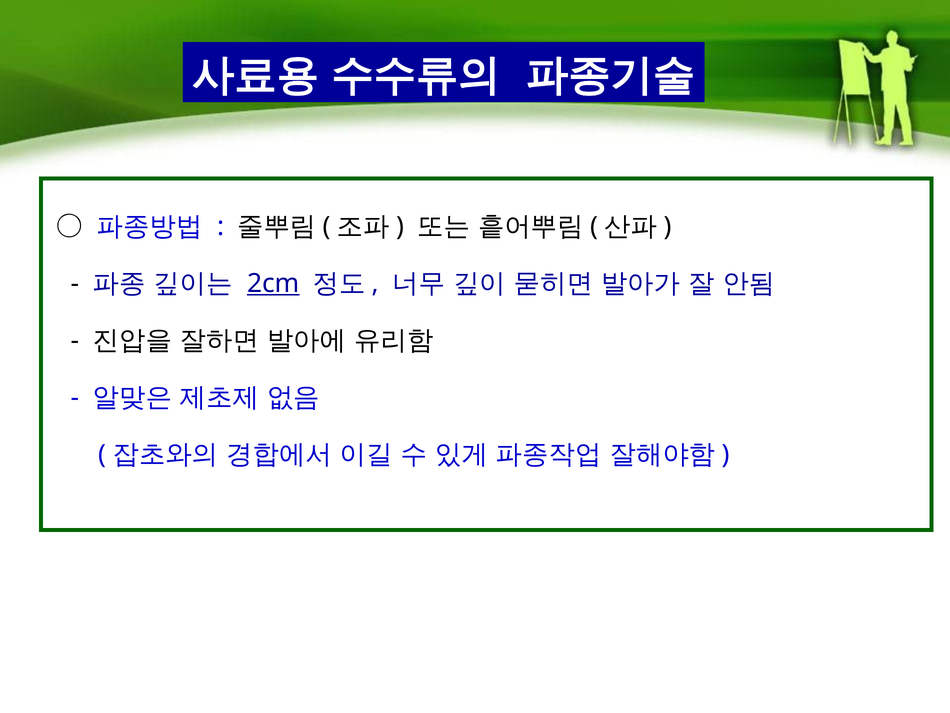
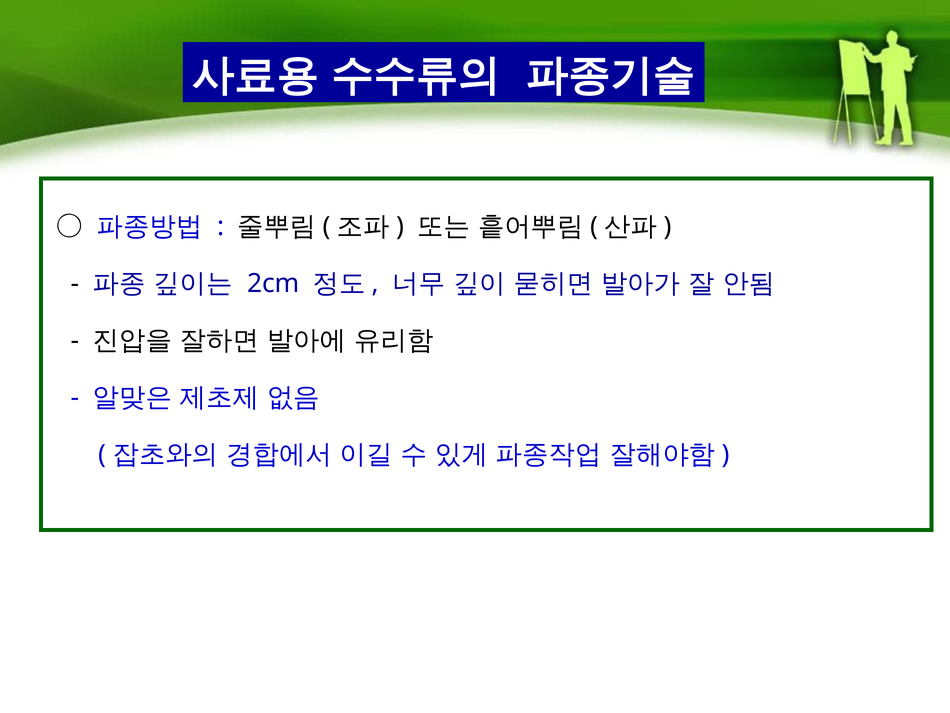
2cm underline: present -> none
